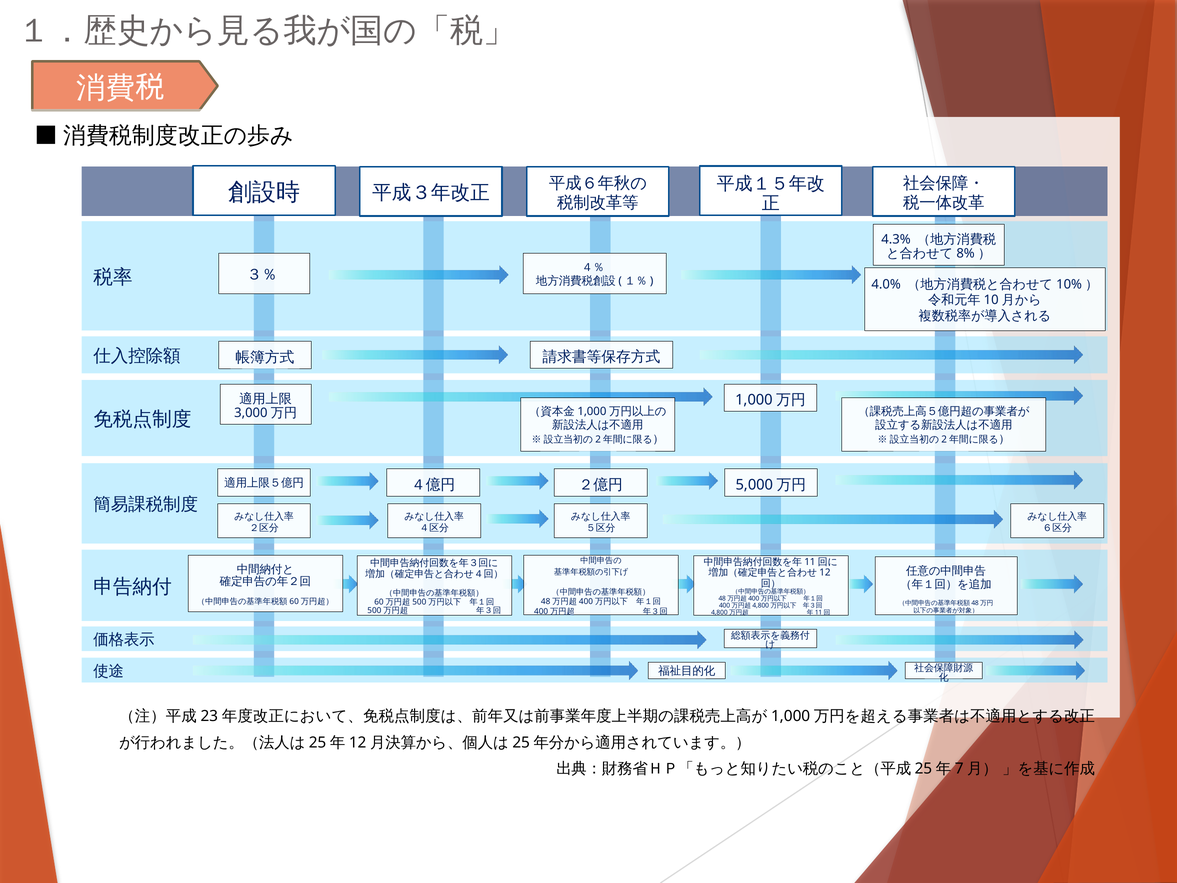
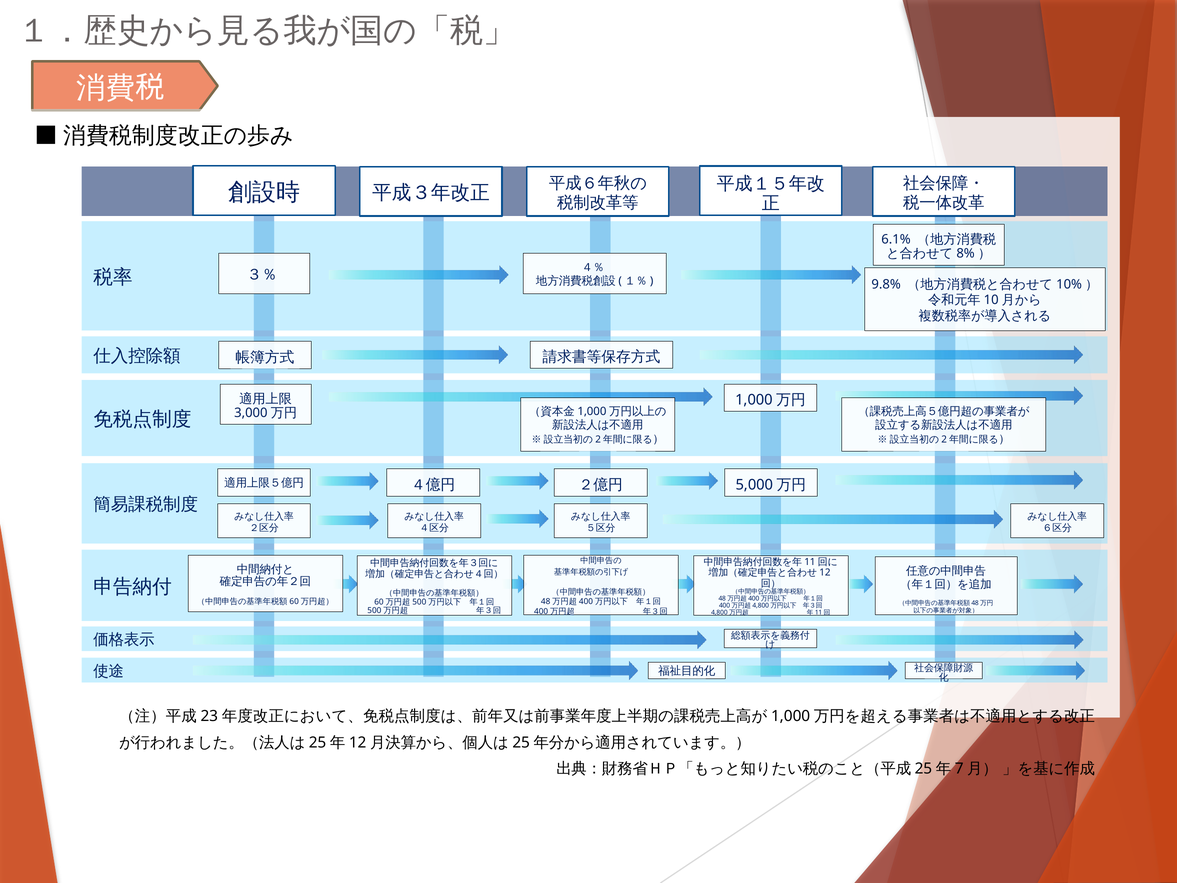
4.3%: 4.3% -> 6.1%
4.0%: 4.0% -> 9.8%
